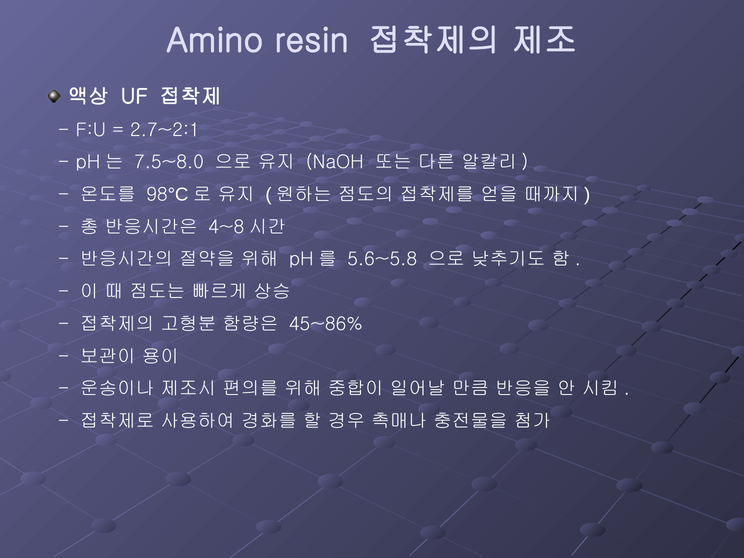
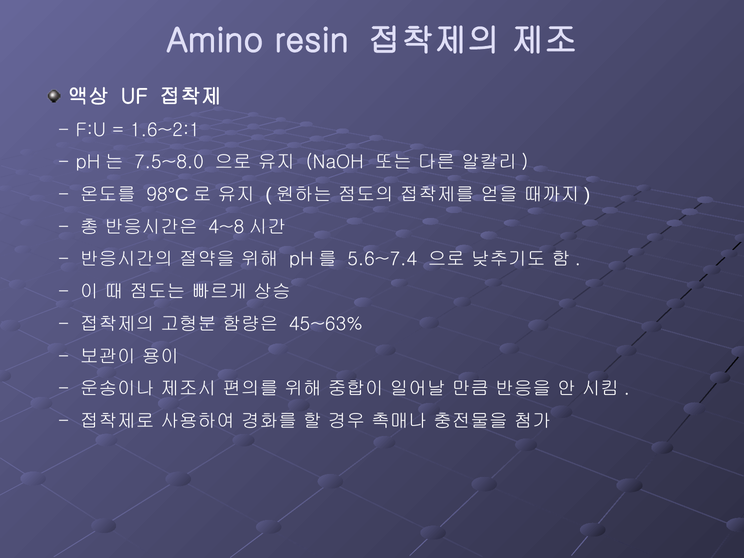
2.7~2:1: 2.7~2:1 -> 1.6~2:1
5.6~5.8: 5.6~5.8 -> 5.6~7.4
45~86%: 45~86% -> 45~63%
